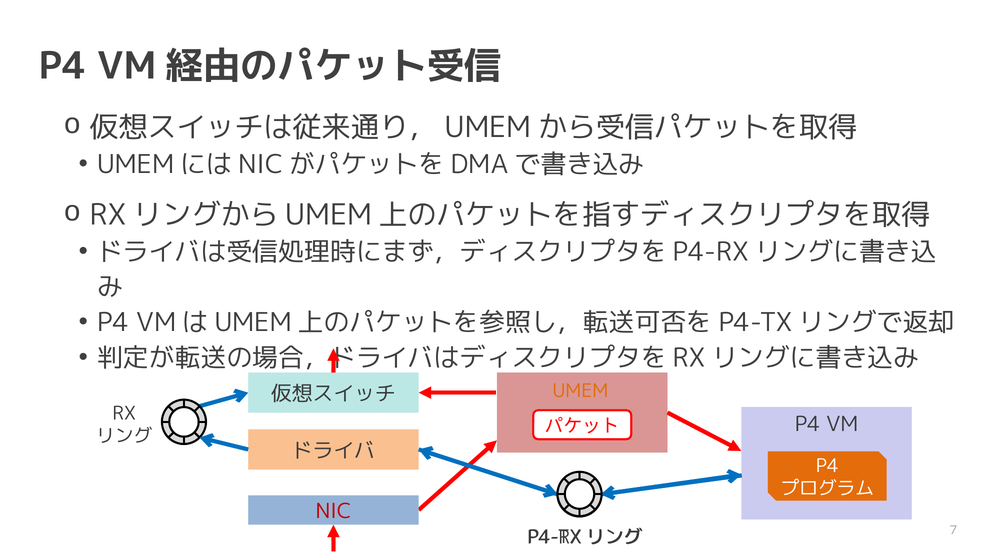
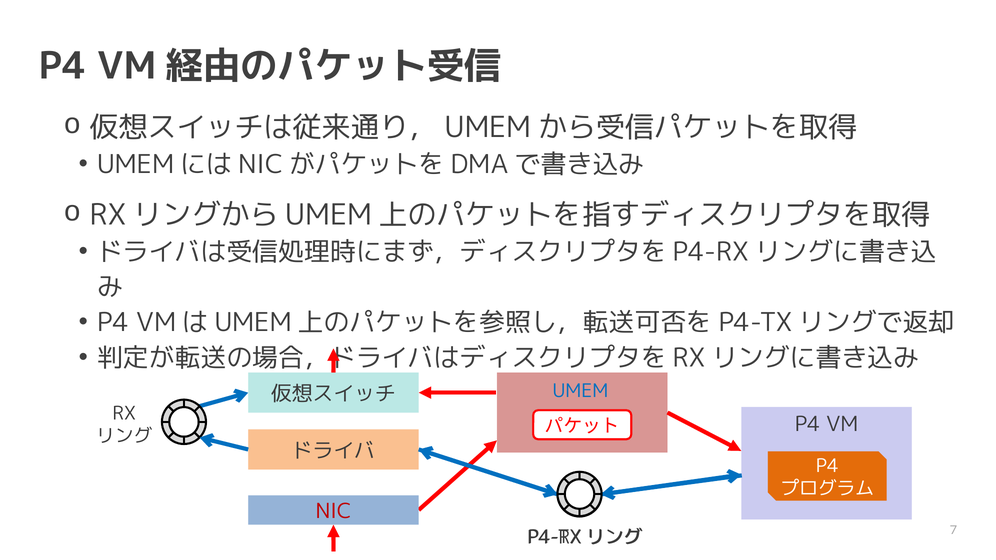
UMEM colour: orange -> blue
